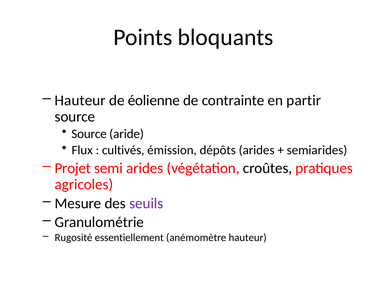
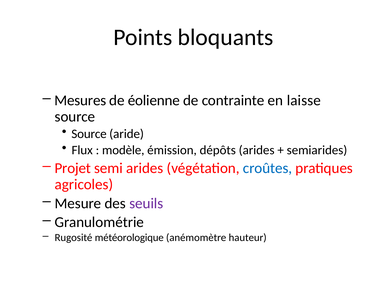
Hauteur at (80, 101): Hauteur -> Mesures
partir: partir -> laisse
cultivés: cultivés -> modèle
croûtes colour: black -> blue
essentiellement: essentiellement -> météorologique
